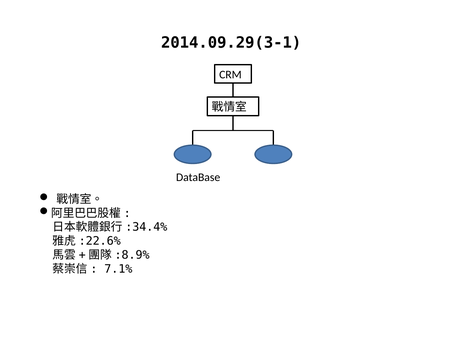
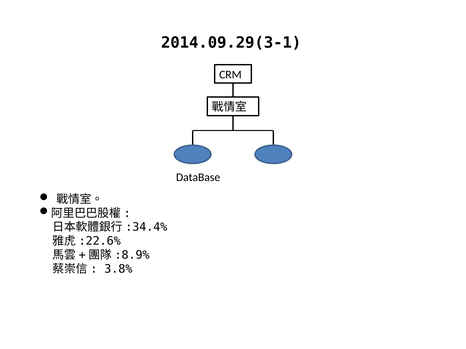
7.1%: 7.1% -> 3.8%
